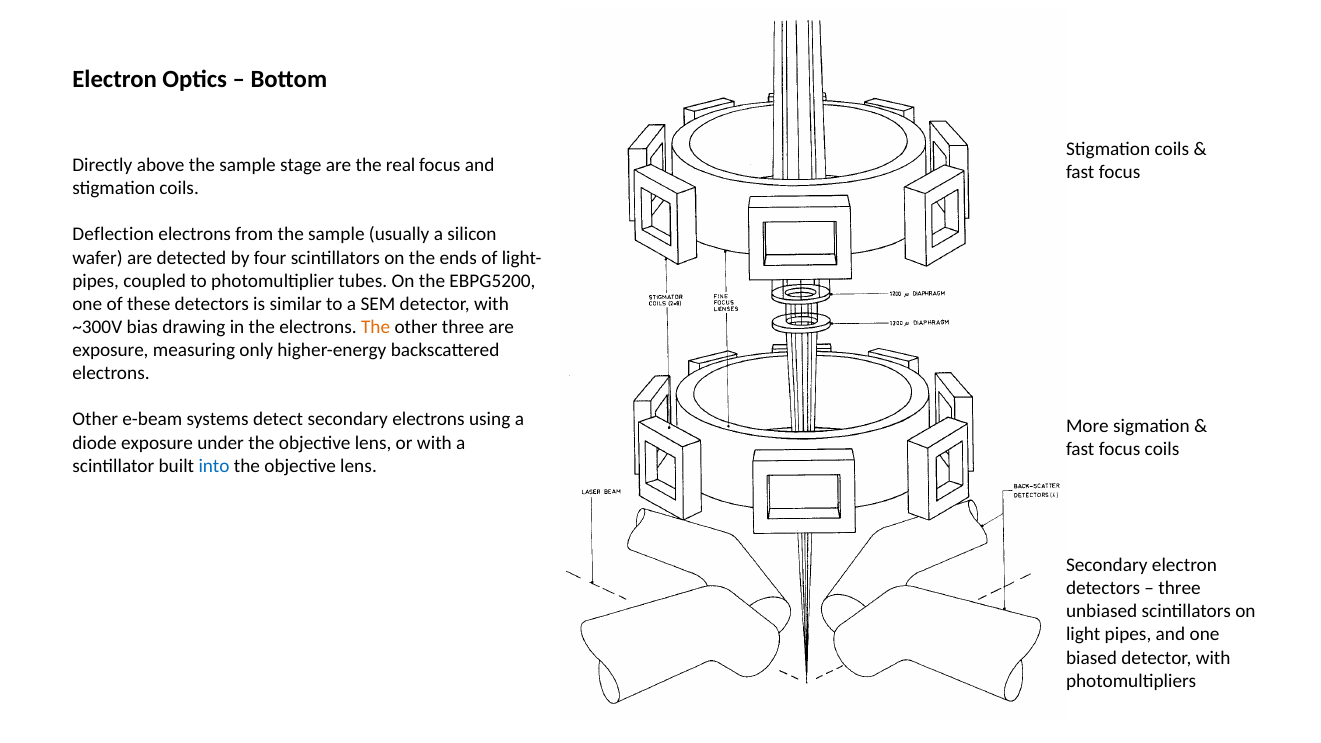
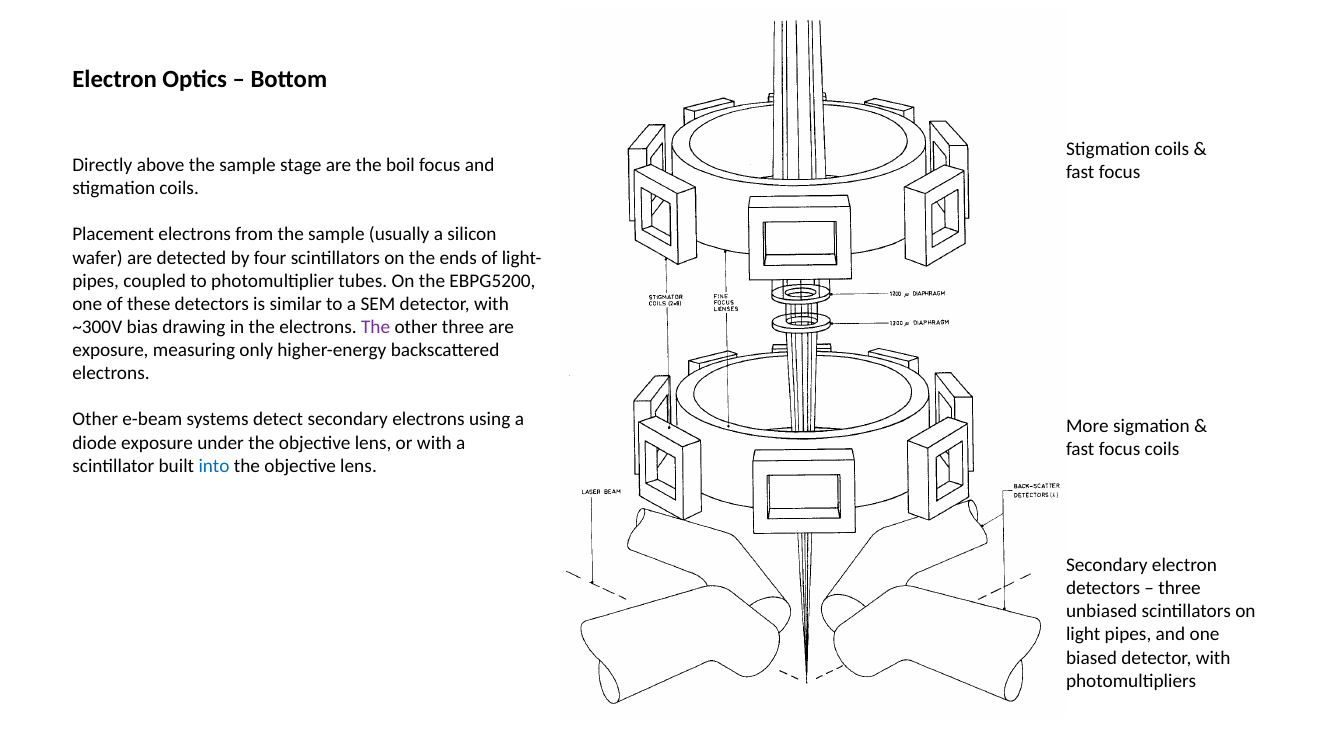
real: real -> boil
Deflection: Deflection -> Placement
The at (376, 327) colour: orange -> purple
